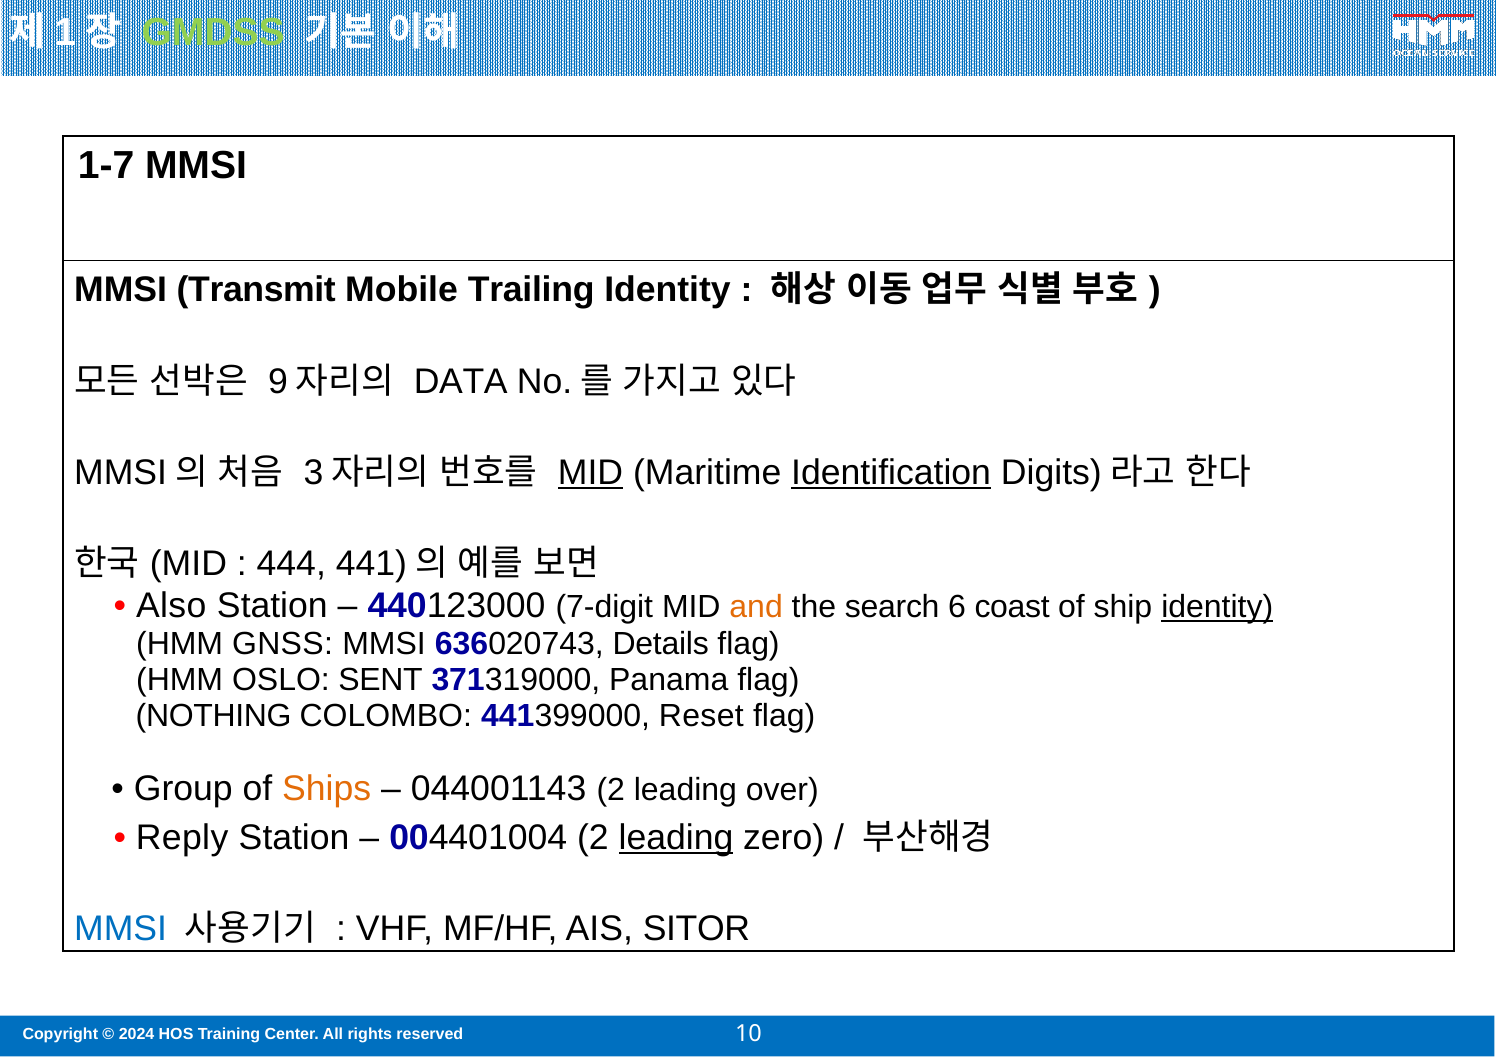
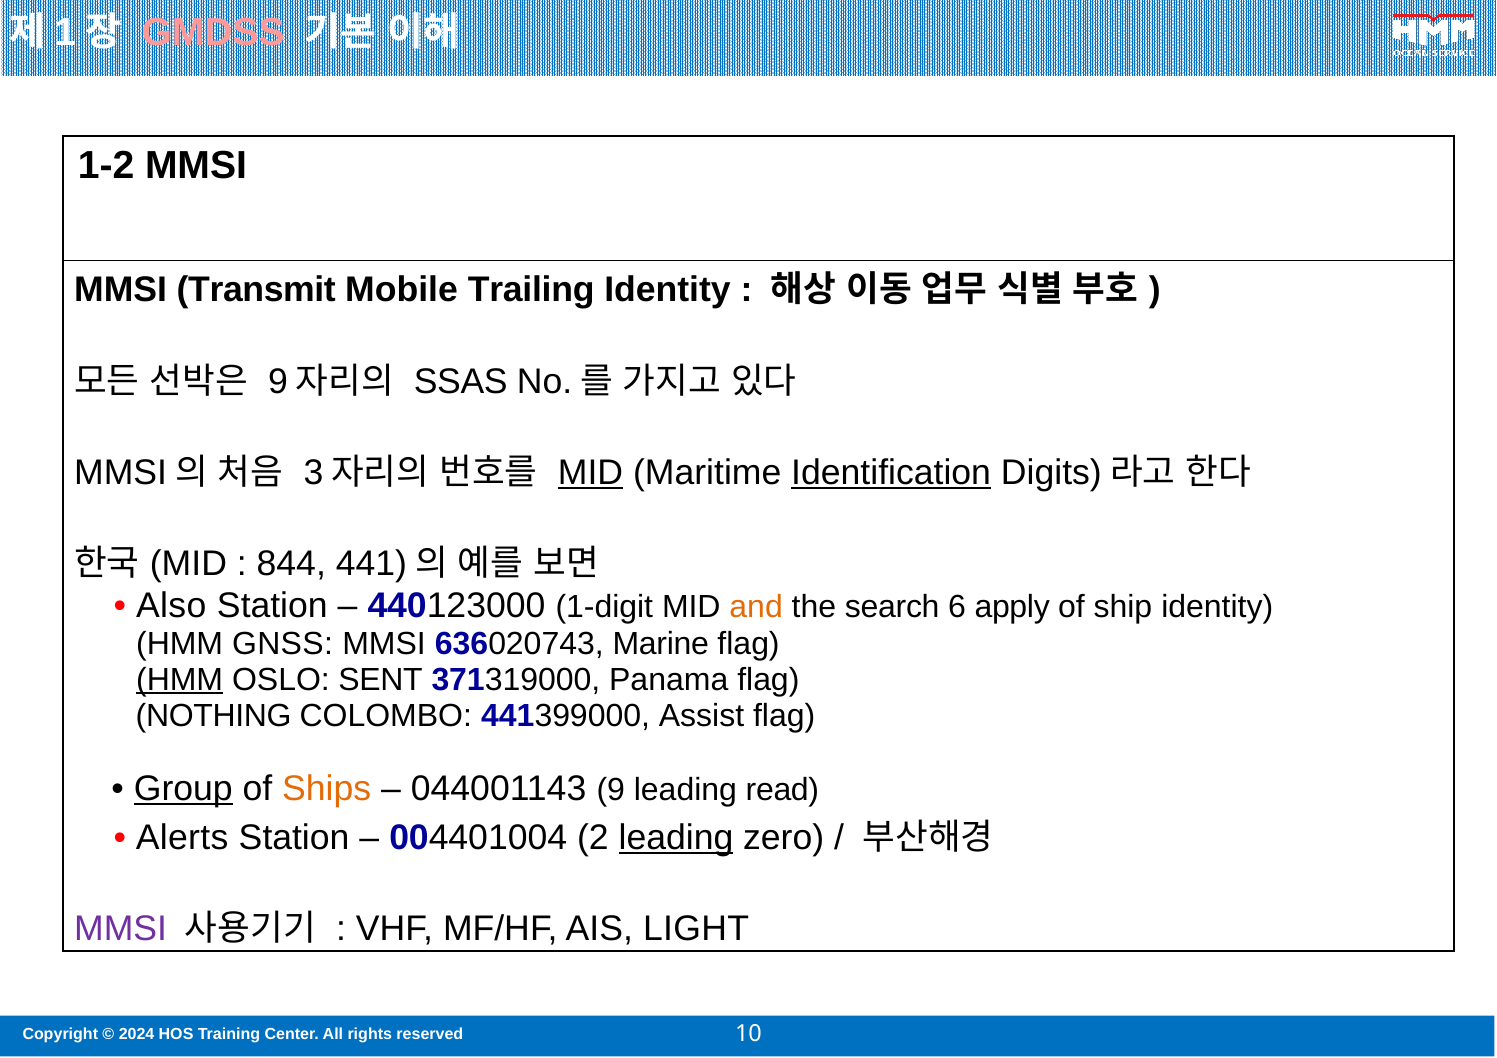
GMDSS colour: light green -> pink
1-7: 1-7 -> 1-2
DATA: DATA -> SSAS
444: 444 -> 844
7-digit: 7-digit -> 1-digit
coast: coast -> apply
identity at (1217, 608) underline: present -> none
Details: Details -> Marine
HMM at (180, 680) underline: none -> present
Reset: Reset -> Assist
Group underline: none -> present
044001143 2: 2 -> 9
over: over -> read
Reply: Reply -> Alerts
MMSI at (121, 930) colour: blue -> purple
SITOR: SITOR -> LIGHT
